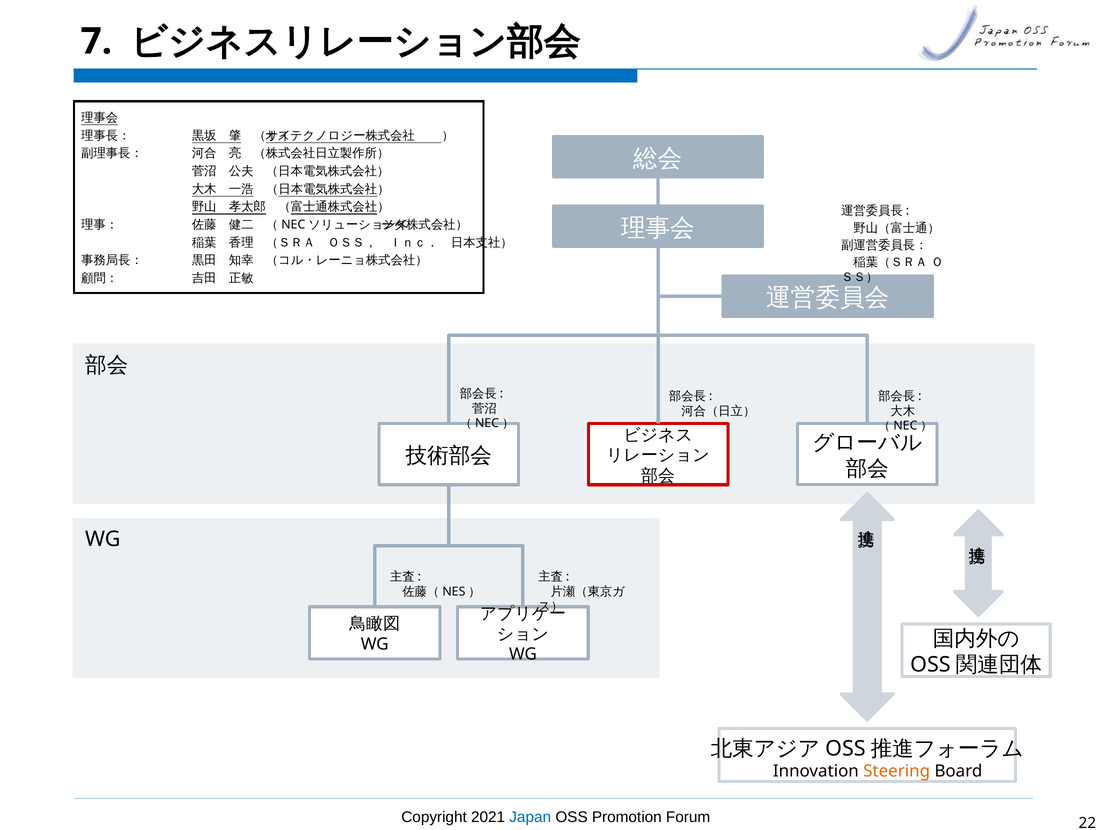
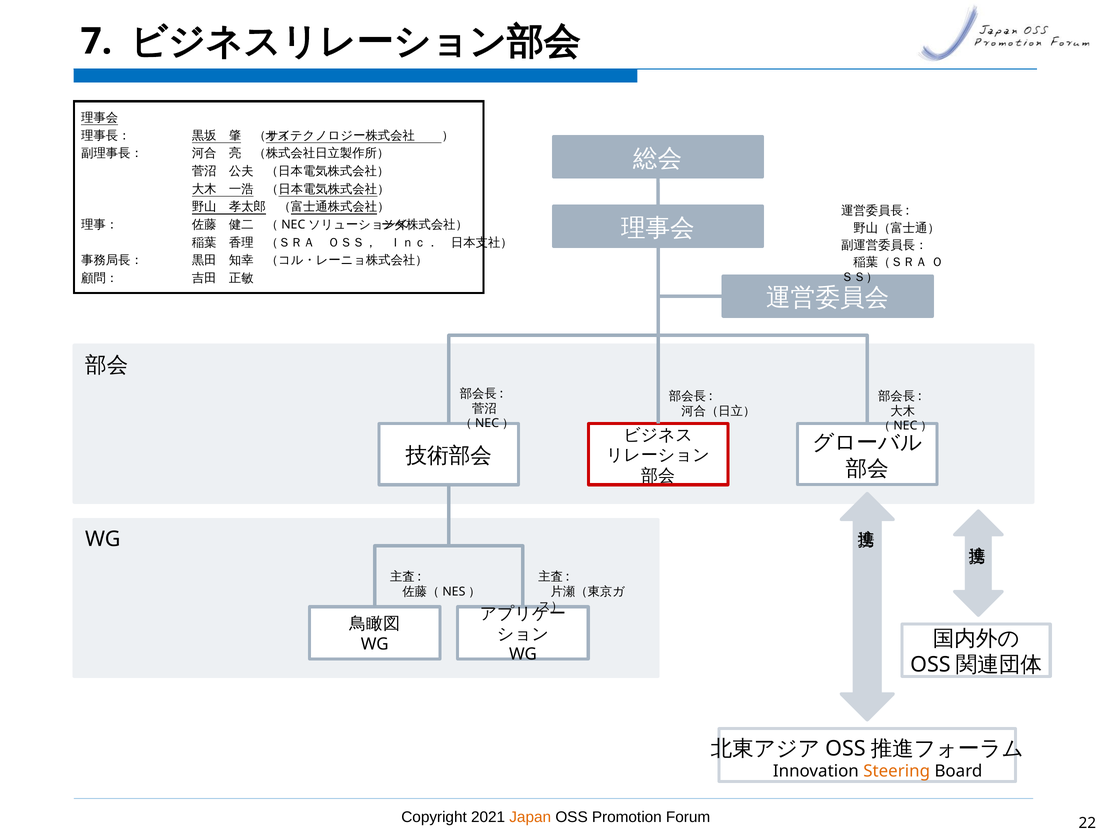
Japan colour: blue -> orange
